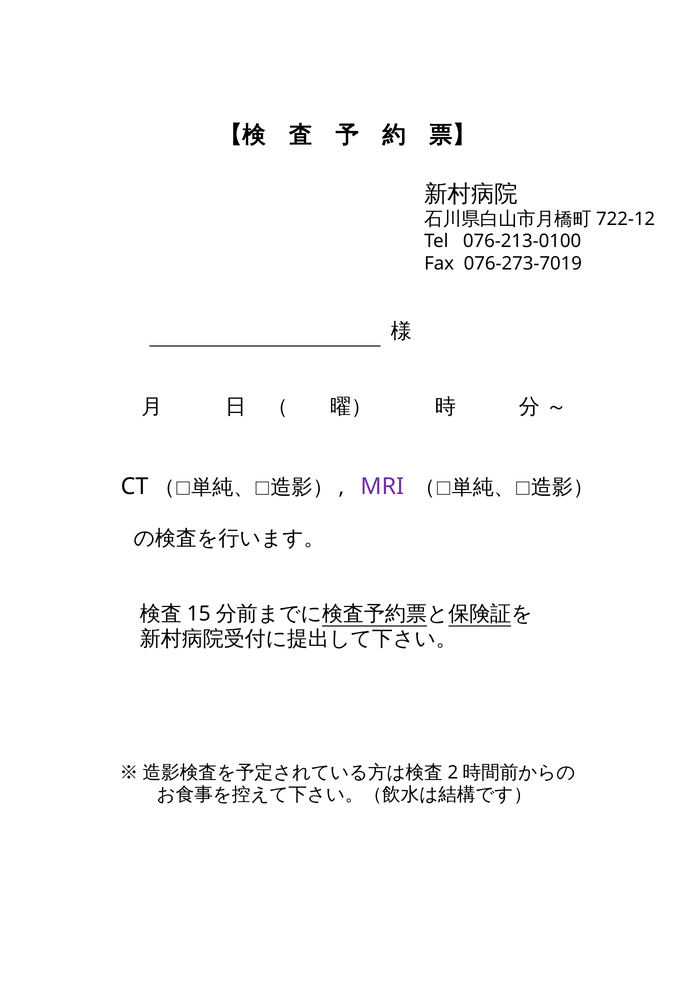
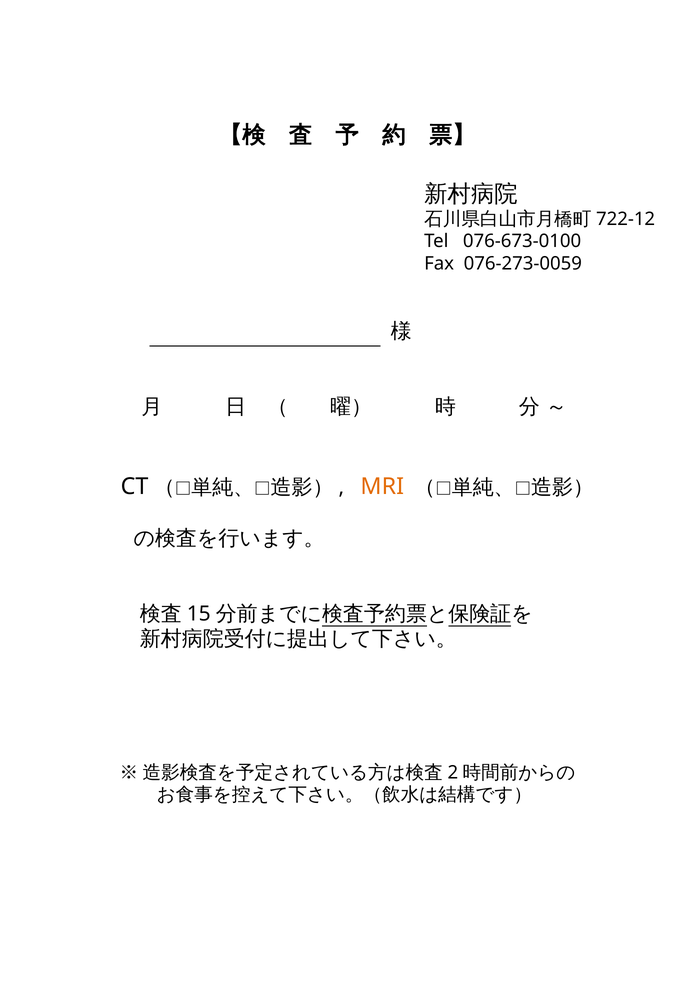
076-213-0100: 076-213-0100 -> 076-673-0100
076-273-7019: 076-273-7019 -> 076-273-0059
MRI colour: purple -> orange
